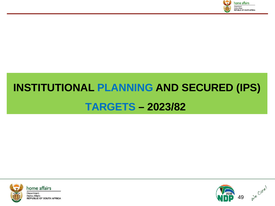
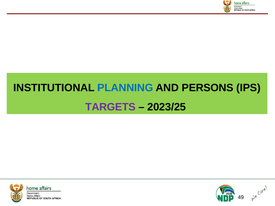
SECURED: SECURED -> PERSONS
TARGETS colour: blue -> purple
2023/82: 2023/82 -> 2023/25
